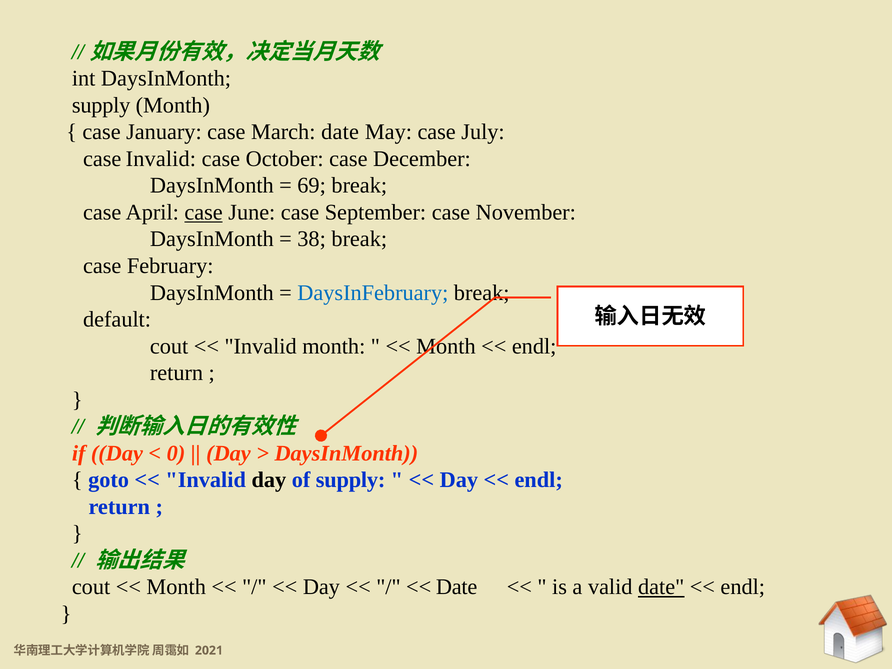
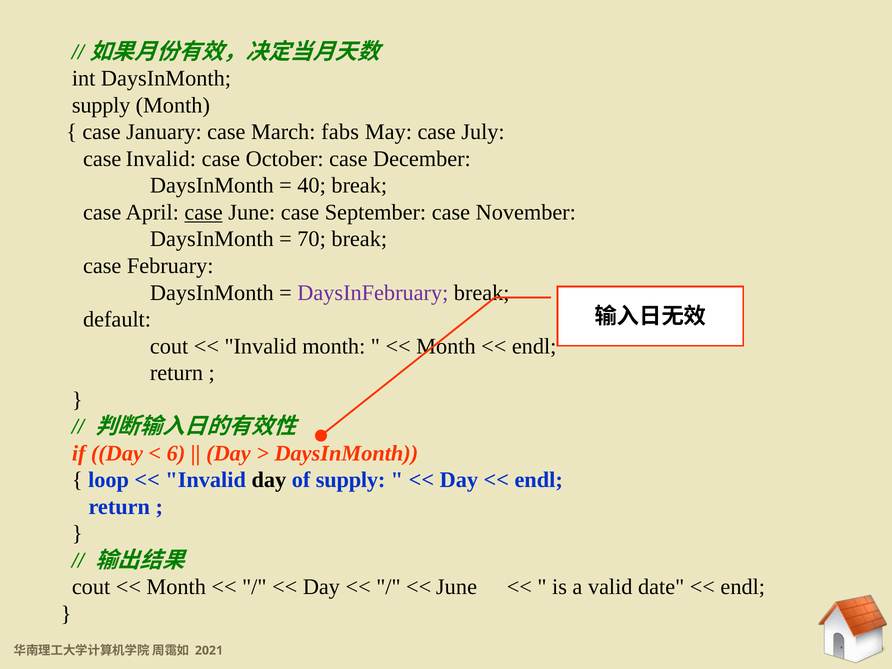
March date: date -> fabs
69: 69 -> 40
38: 38 -> 70
DaysInFebruary colour: blue -> purple
0: 0 -> 6
goto: goto -> loop
Date at (457, 587): Date -> June
date at (661, 587) underline: present -> none
